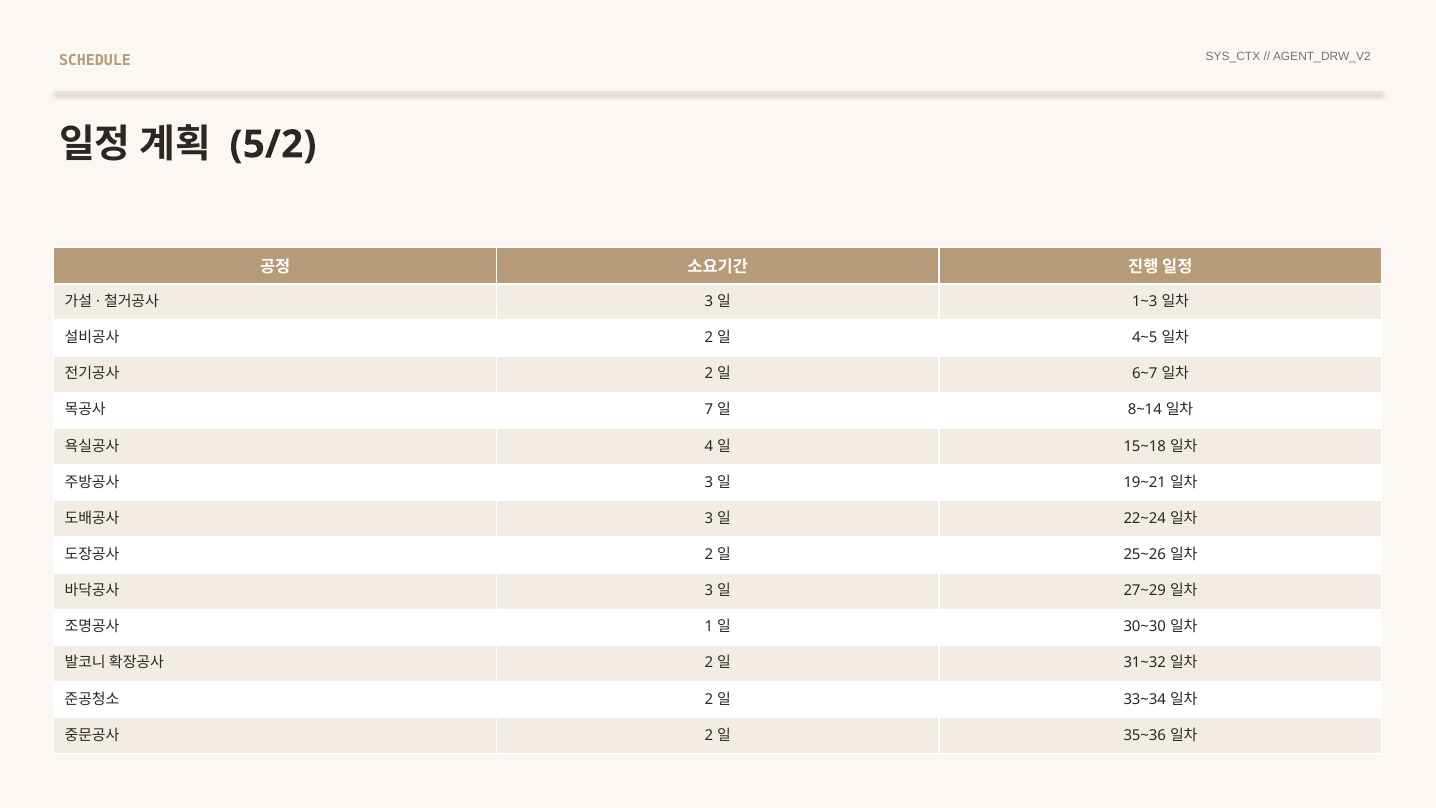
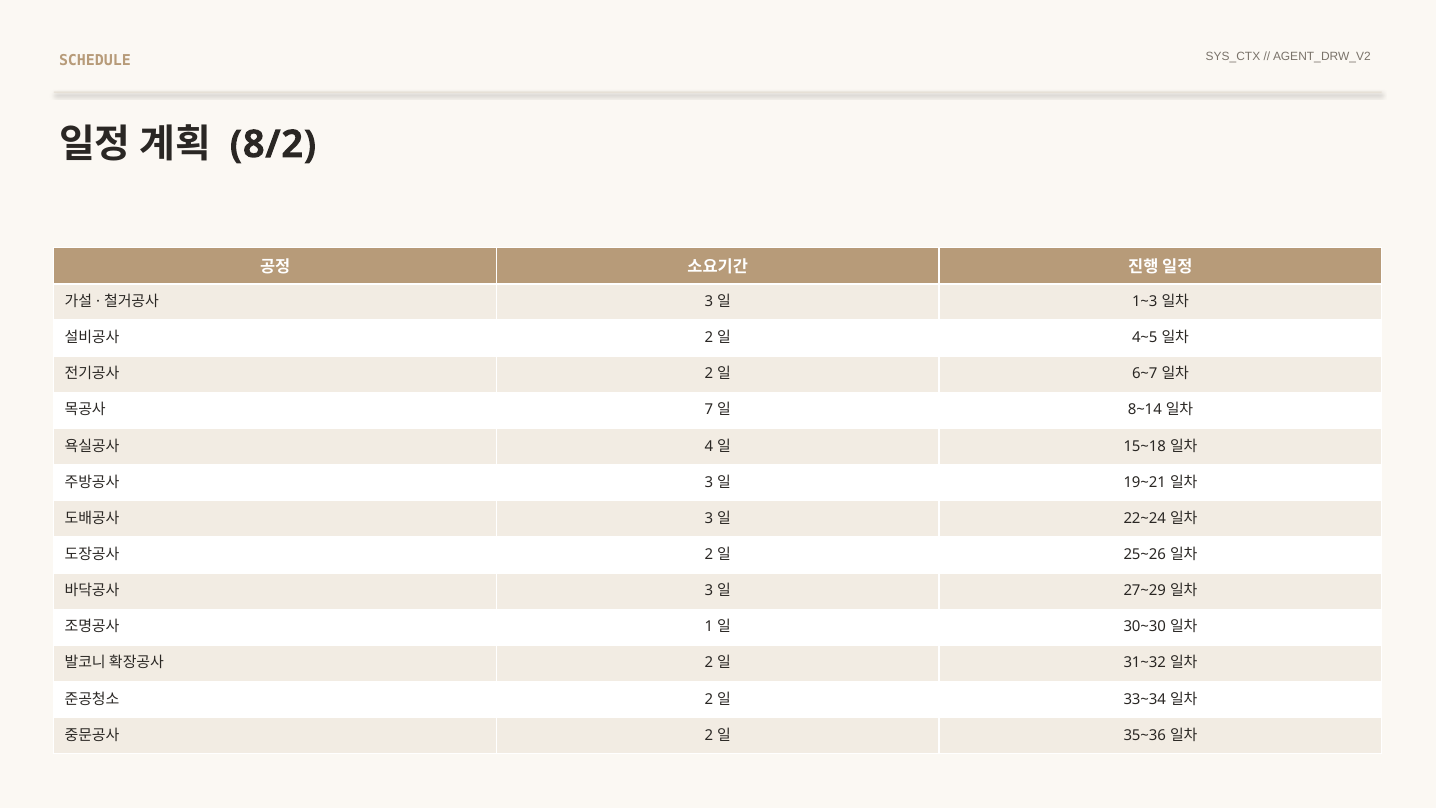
5/2: 5/2 -> 8/2
